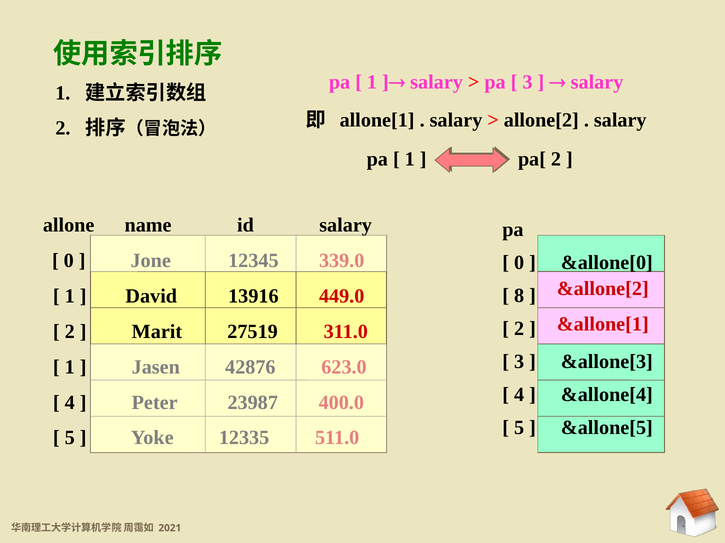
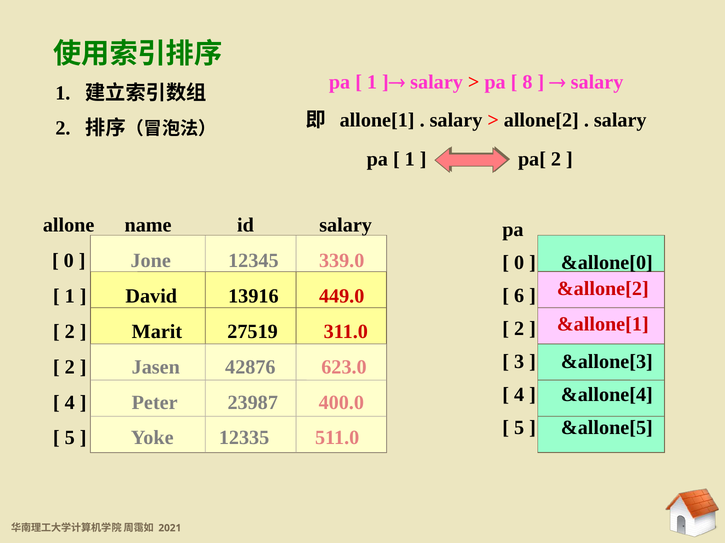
3 at (528, 82): 3 -> 8
8: 8 -> 6
1 at (70, 367): 1 -> 2
